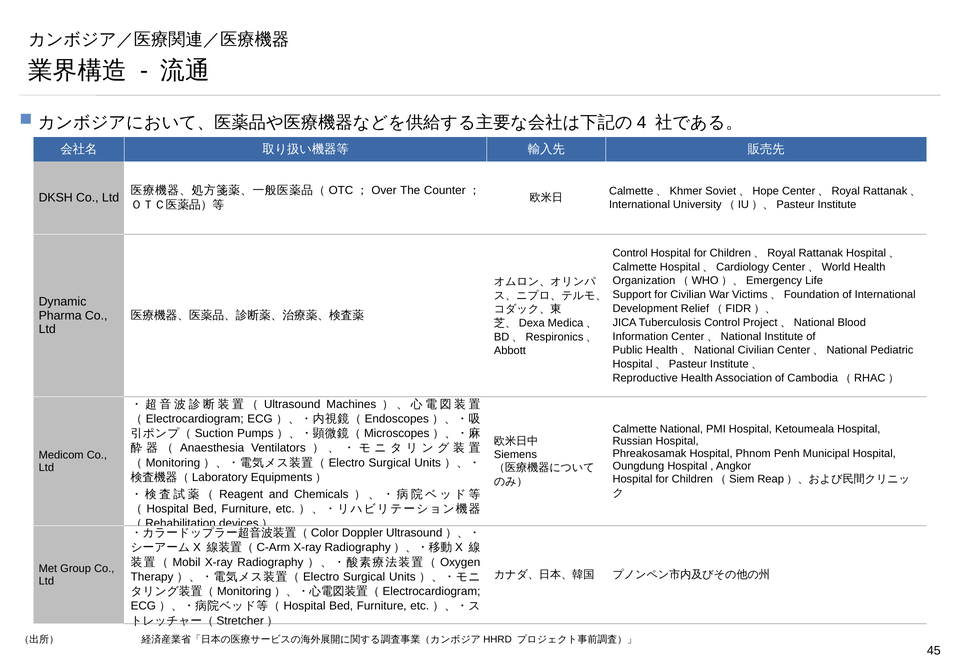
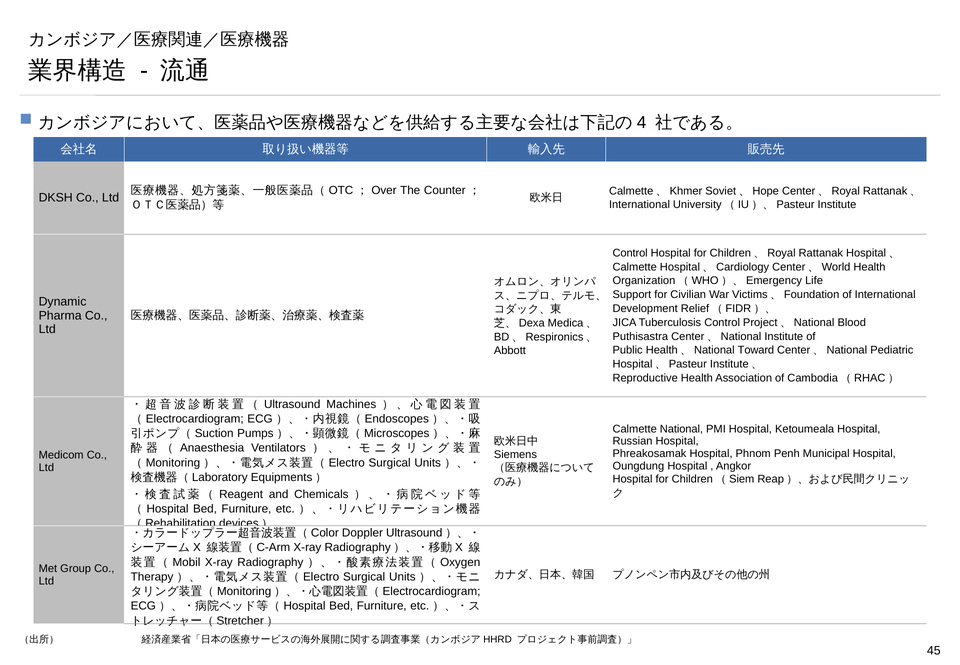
Information: Information -> Puthisastra
Health、National Civilian: Civilian -> Toward
